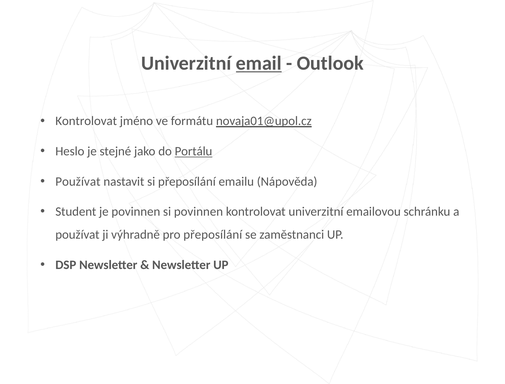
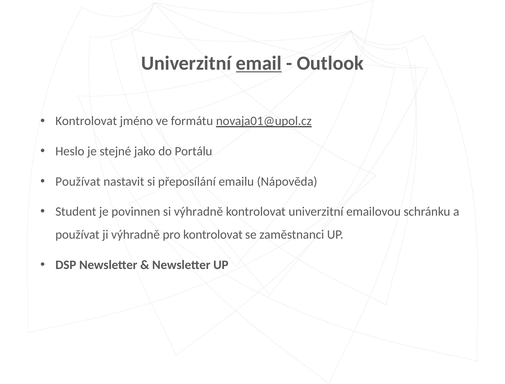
Portálu underline: present -> none
si povinnen: povinnen -> výhradně
pro přeposílání: přeposílání -> kontrolovat
